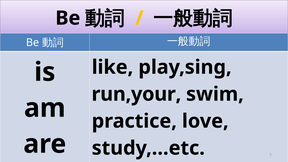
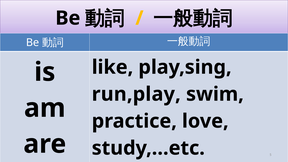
run,your: run,your -> run,play
